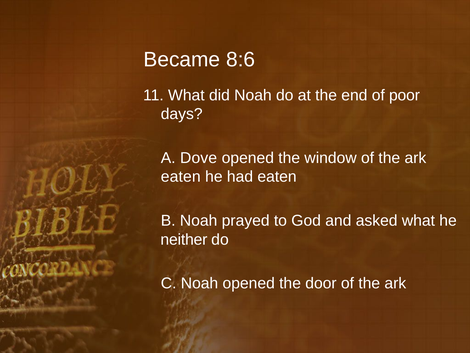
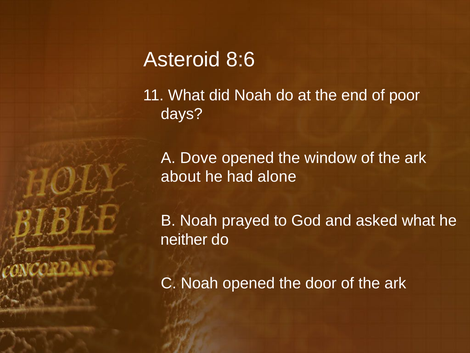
Became: Became -> Asteroid
eaten at (181, 177): eaten -> about
had eaten: eaten -> alone
